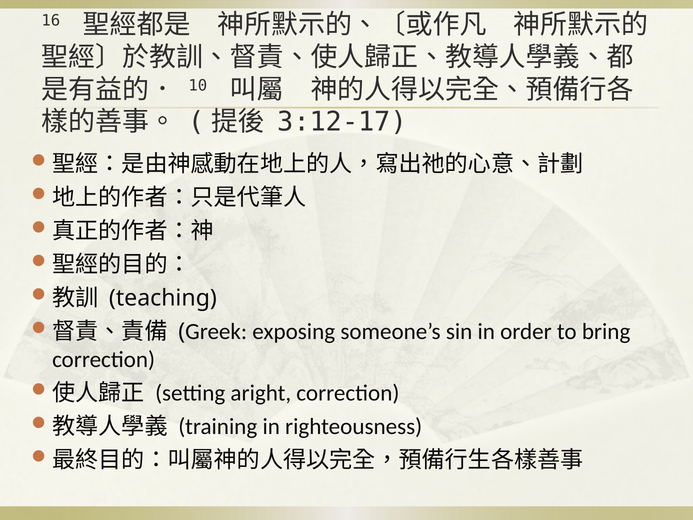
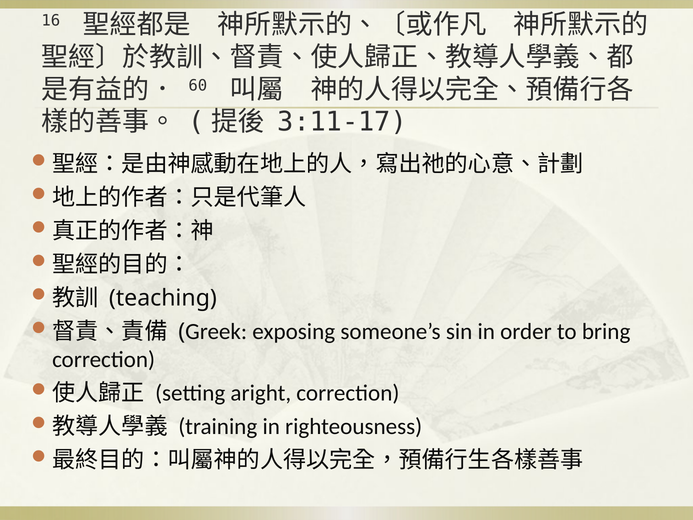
10: 10 -> 60
3:12-17: 3:12-17 -> 3:11-17
